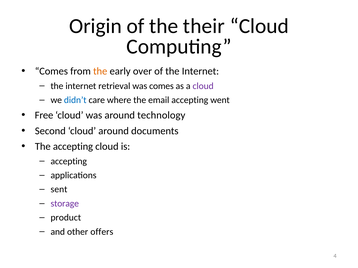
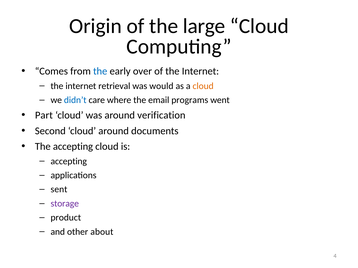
their: their -> large
the at (100, 71) colour: orange -> blue
was comes: comes -> would
cloud at (203, 86) colour: purple -> orange
email accepting: accepting -> programs
Free: Free -> Part
technology: technology -> verification
offers: offers -> about
